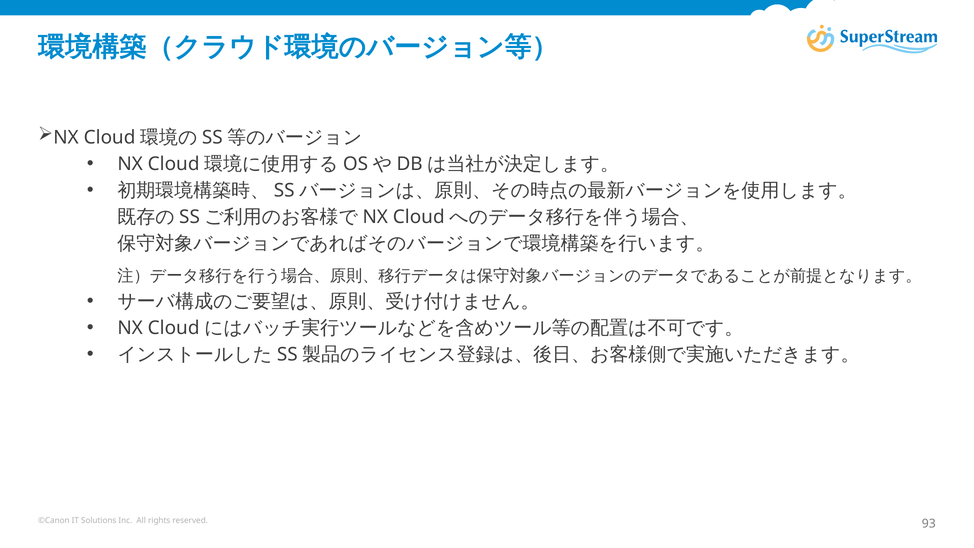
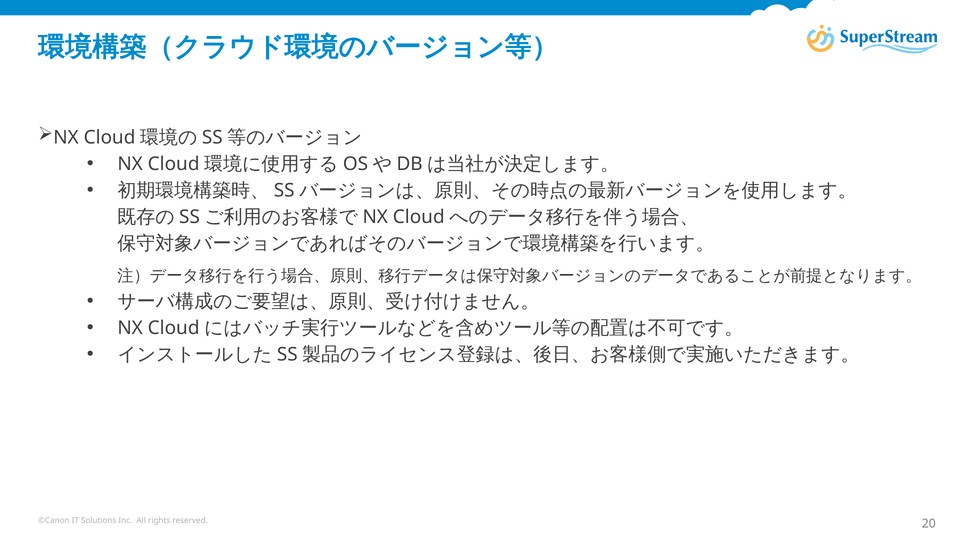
93: 93 -> 20
